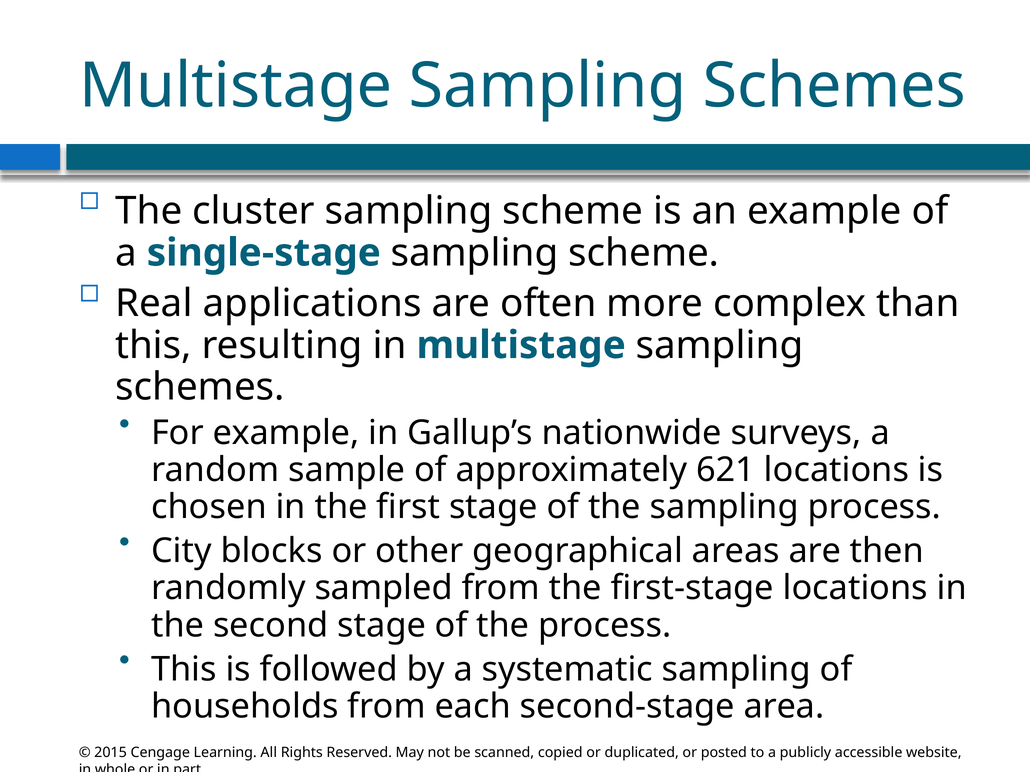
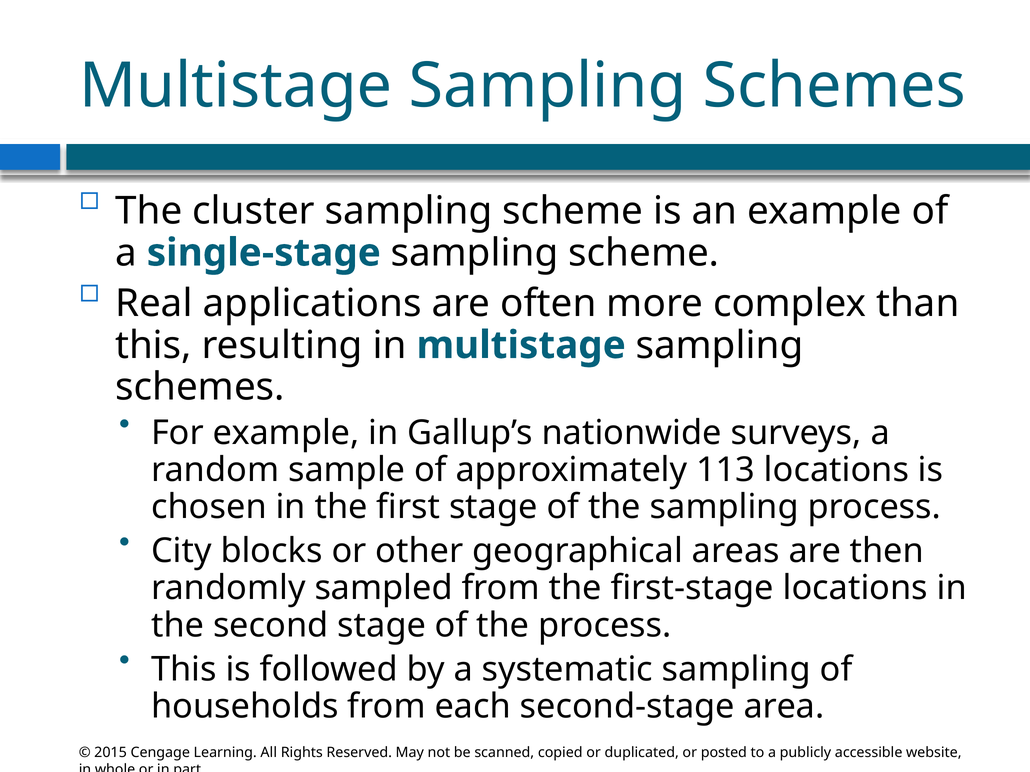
621: 621 -> 113
